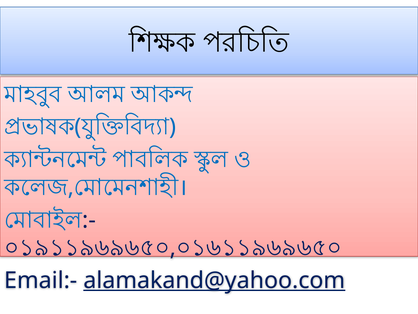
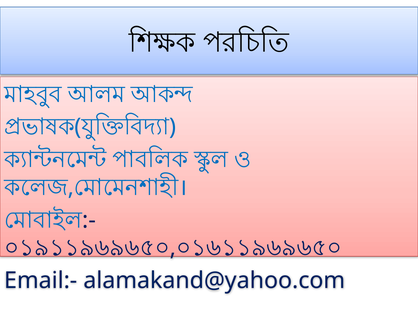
alamakand@yahoo.com underline: present -> none
